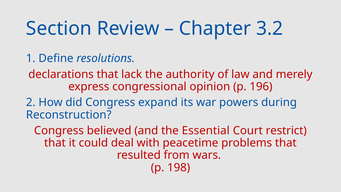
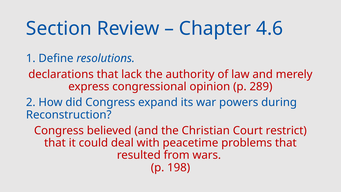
3.2: 3.2 -> 4.6
196: 196 -> 289
Essential: Essential -> Christian
